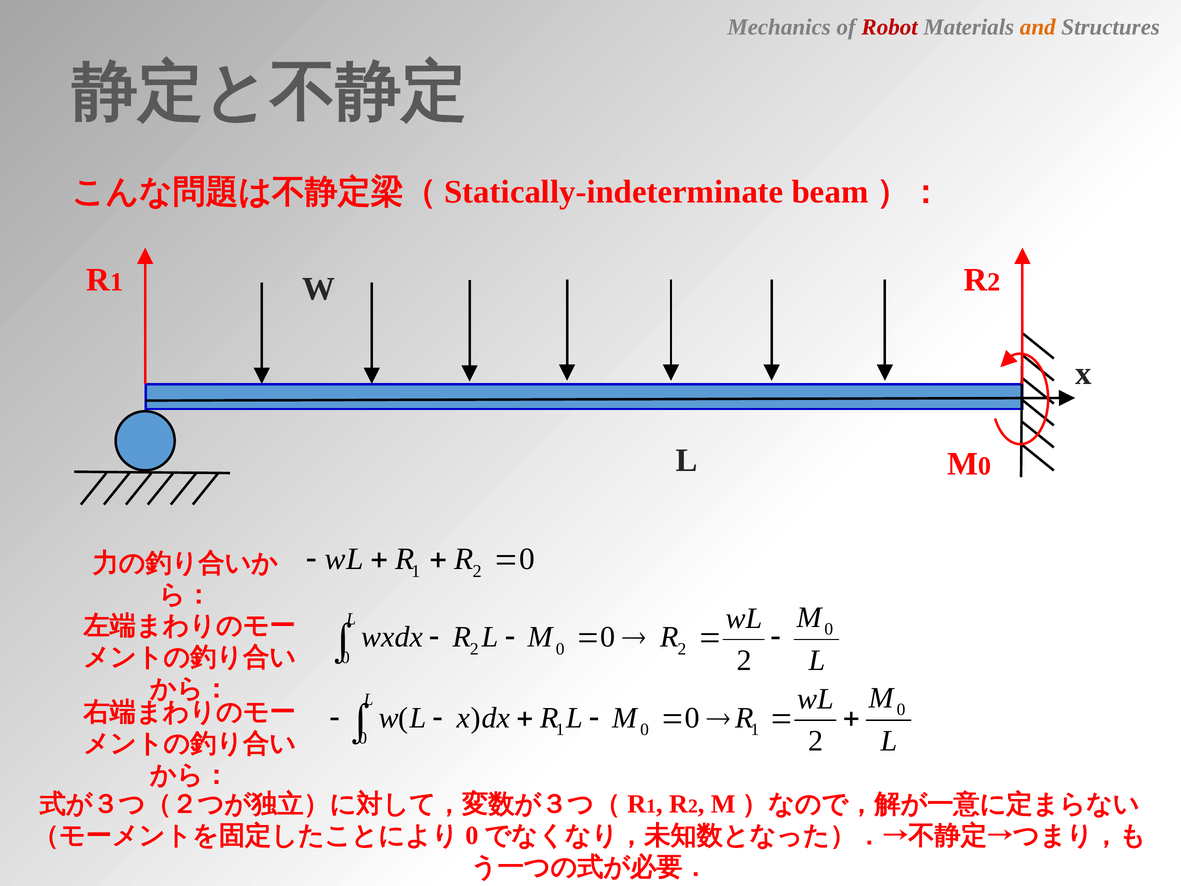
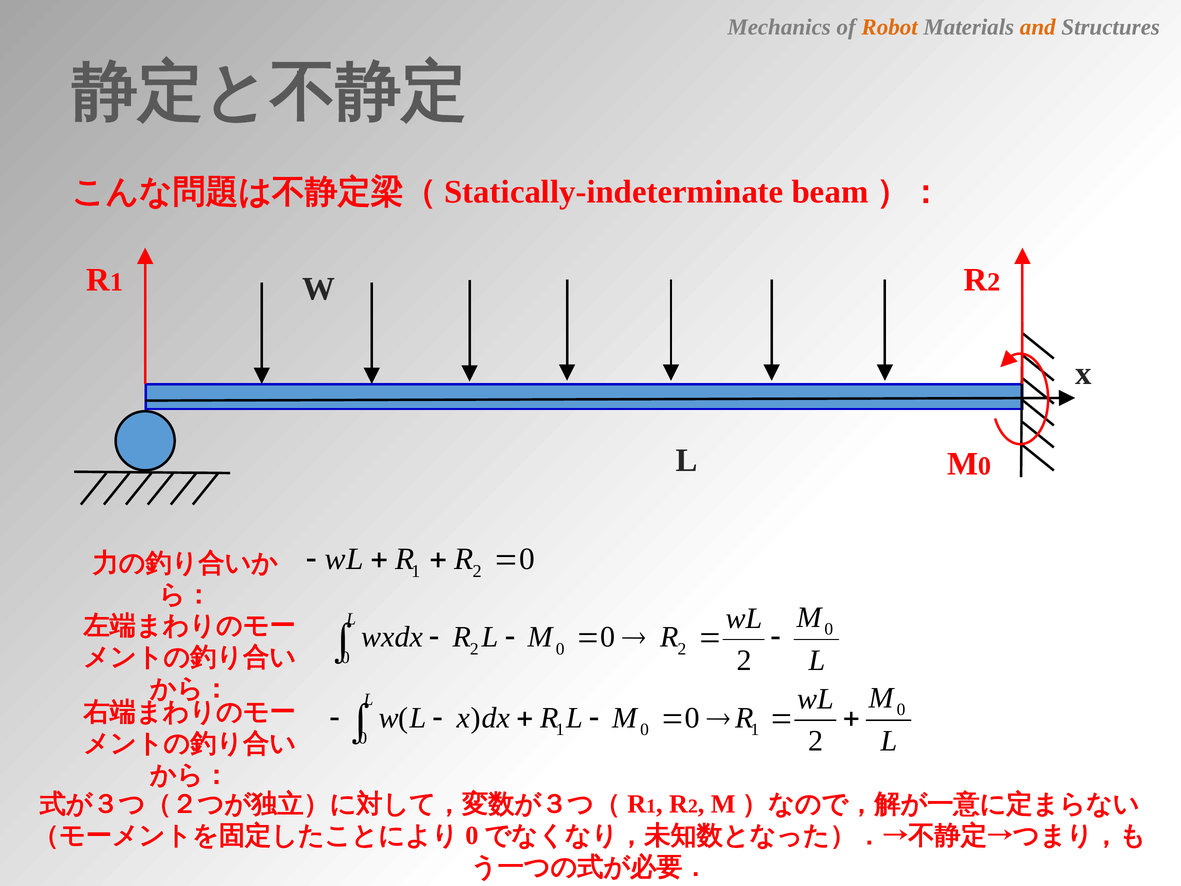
Robot colour: red -> orange
